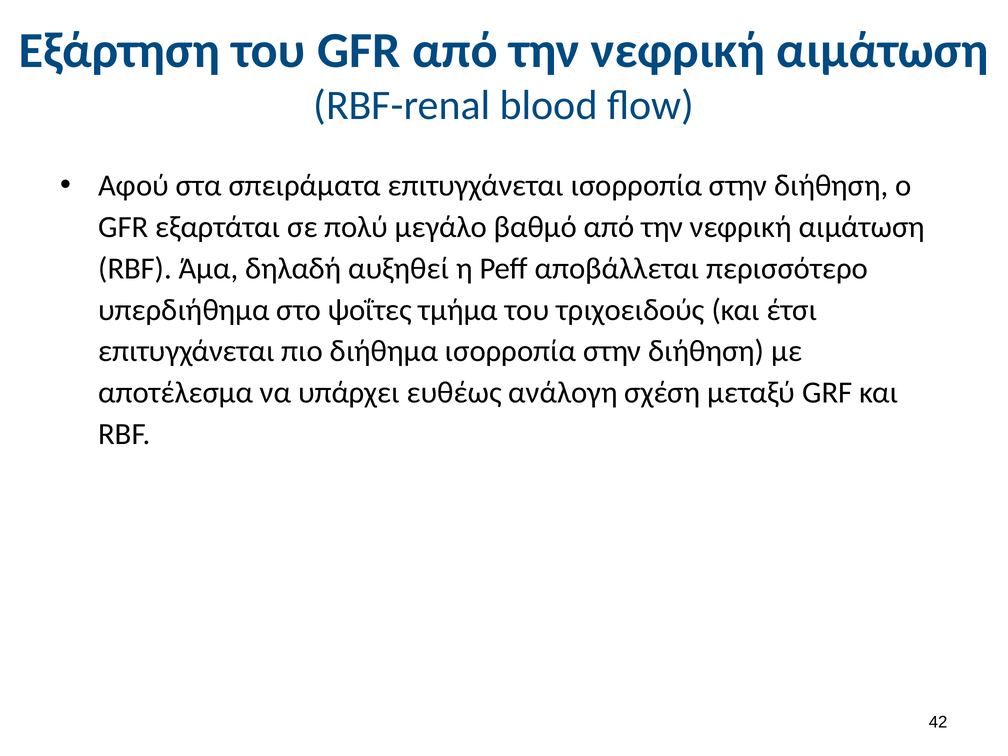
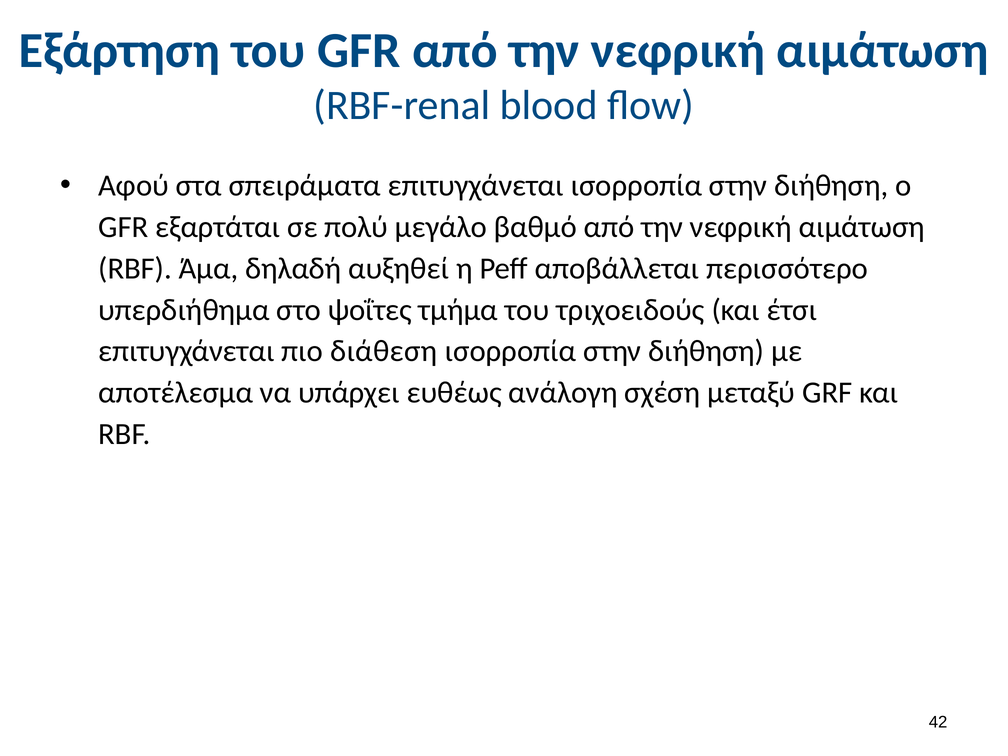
διήθημα: διήθημα -> διάθεση
